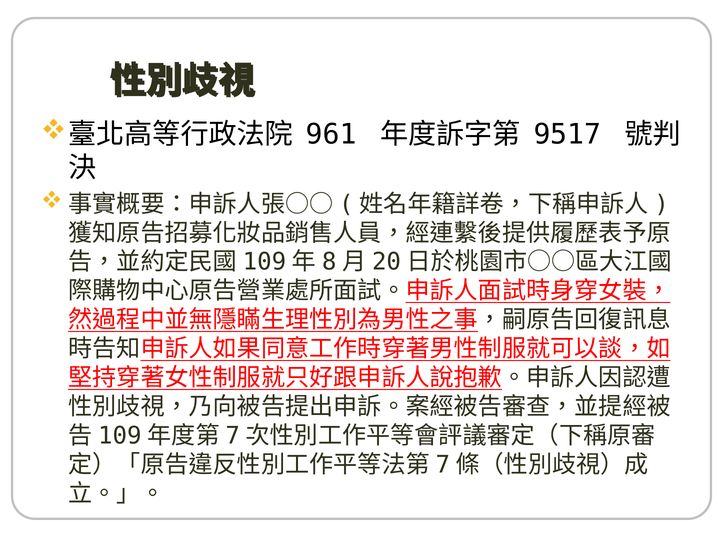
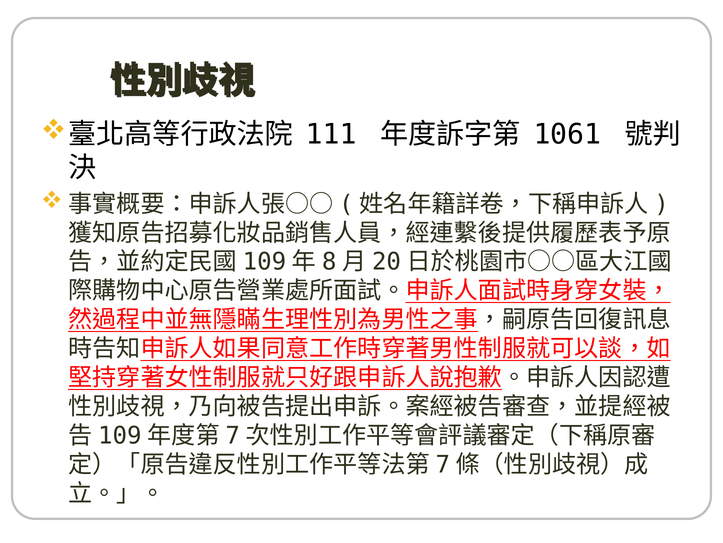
961: 961 -> 111
9517: 9517 -> 1061
